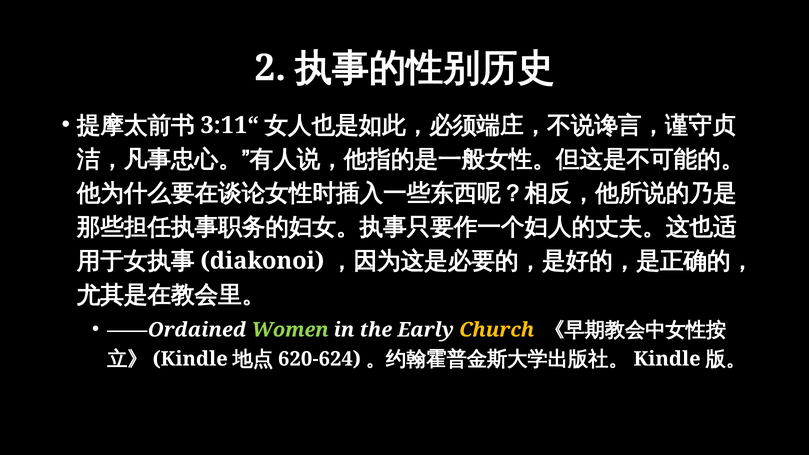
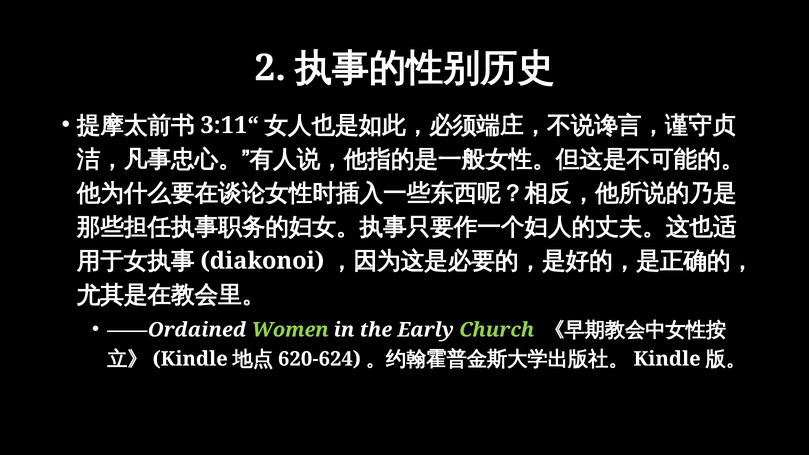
Church colour: yellow -> light green
